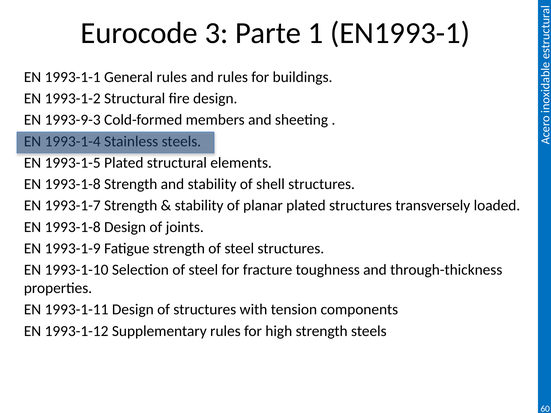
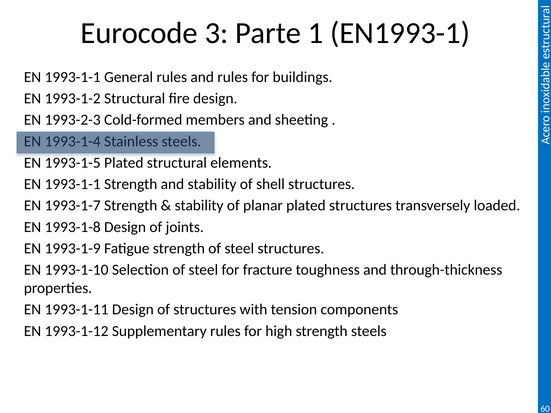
1993-9-3: 1993-9-3 -> 1993-2-3
1993-1-8 at (73, 184): 1993-1-8 -> 1993-1-1
